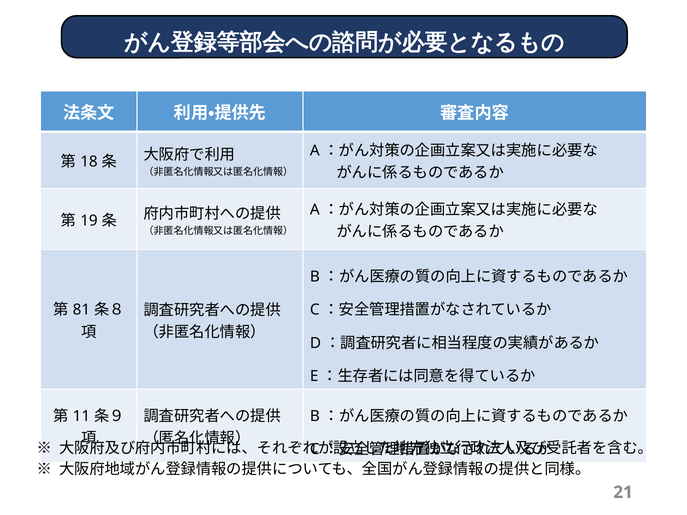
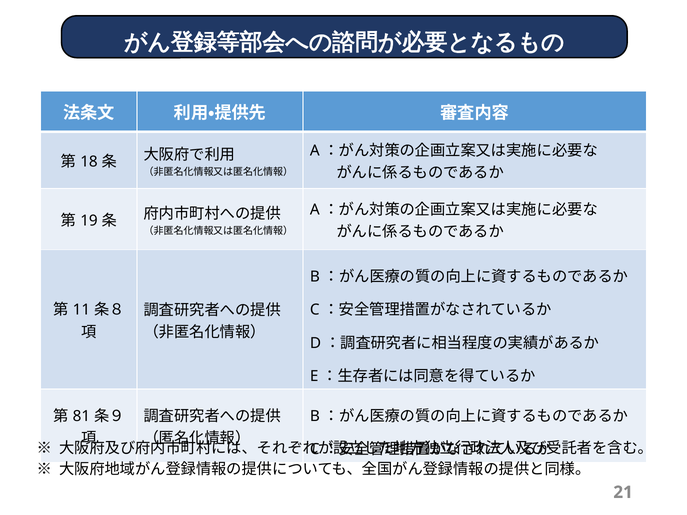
81: 81 -> 11
11: 11 -> 81
